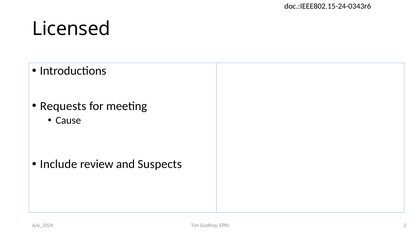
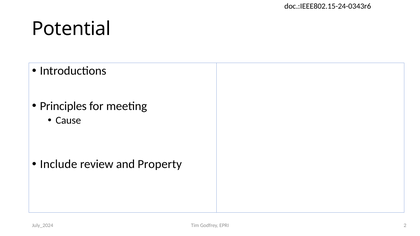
Licensed: Licensed -> Potential
Requests: Requests -> Principles
Suspects: Suspects -> Property
